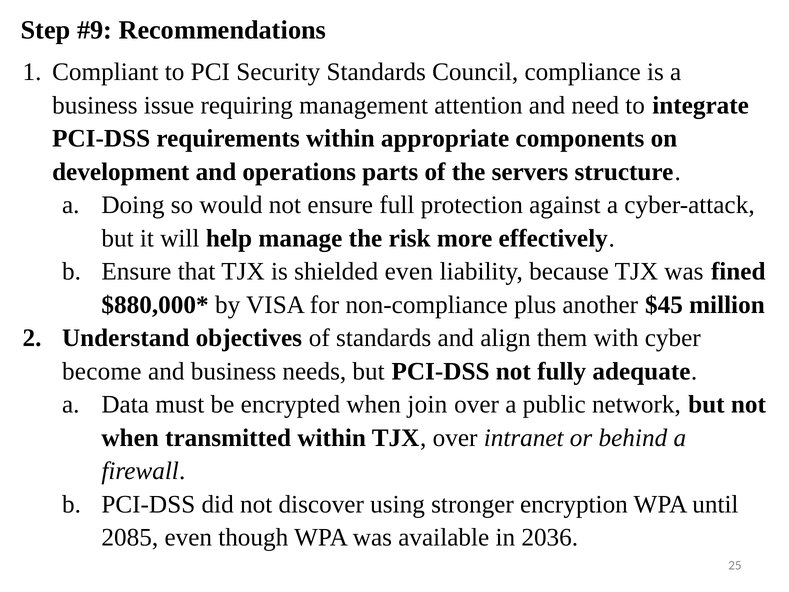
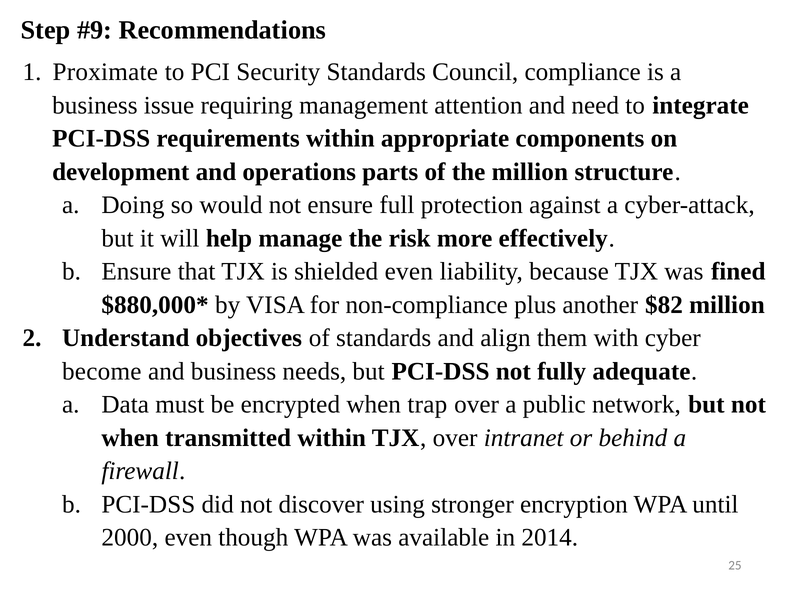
Compliant: Compliant -> Proximate
the servers: servers -> million
$45: $45 -> $82
join: join -> trap
2085: 2085 -> 2000
2036: 2036 -> 2014
